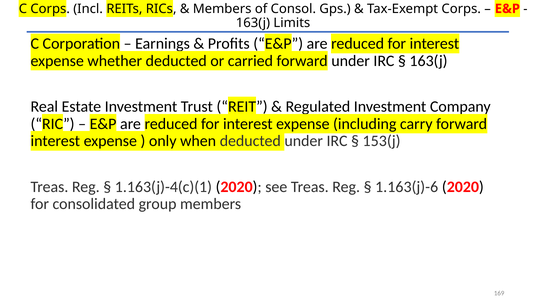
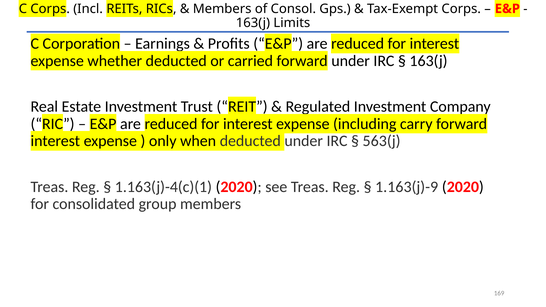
153(j: 153(j -> 563(j
1.163(j)-6: 1.163(j)-6 -> 1.163(j)-9
